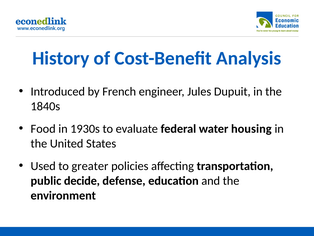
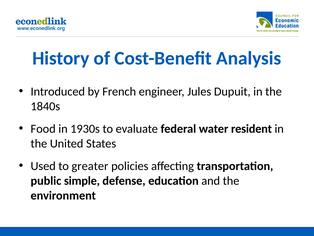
housing: housing -> resident
decide: decide -> simple
